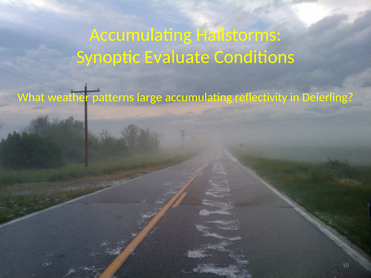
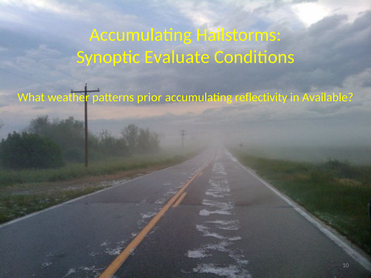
large: large -> prior
Deierling: Deierling -> Available
